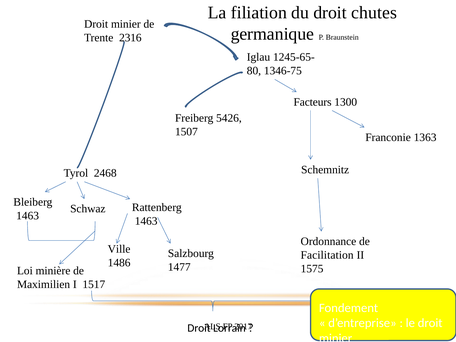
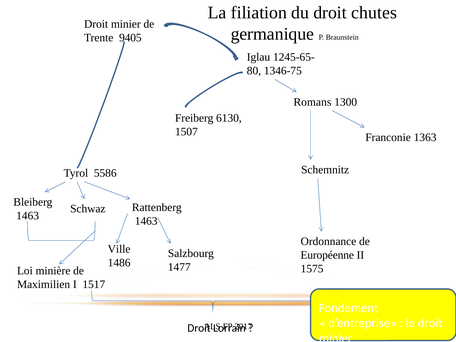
2316: 2316 -> 9405
Facteurs: Facteurs -> Romans
5426: 5426 -> 6130
2468: 2468 -> 5586
Facilitation: Facilitation -> Européenne
